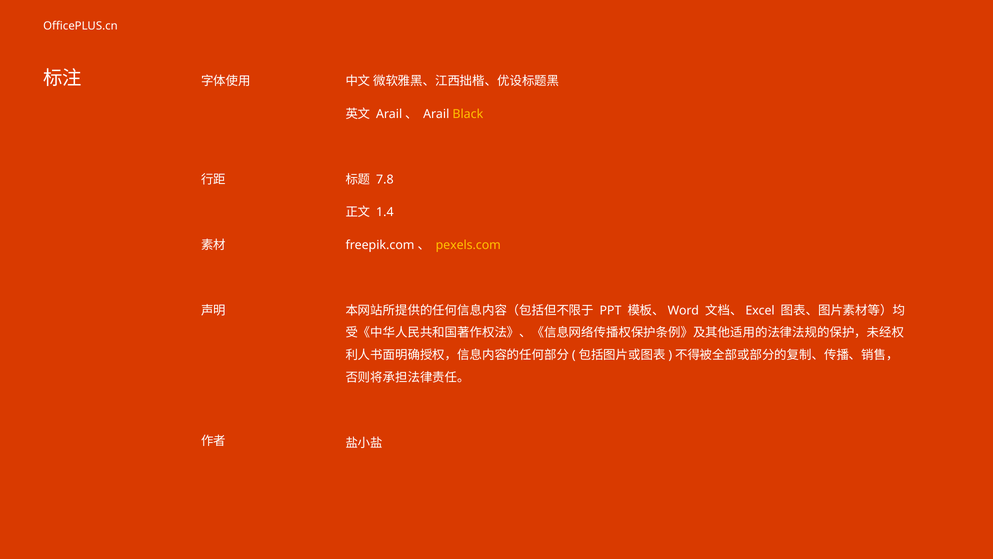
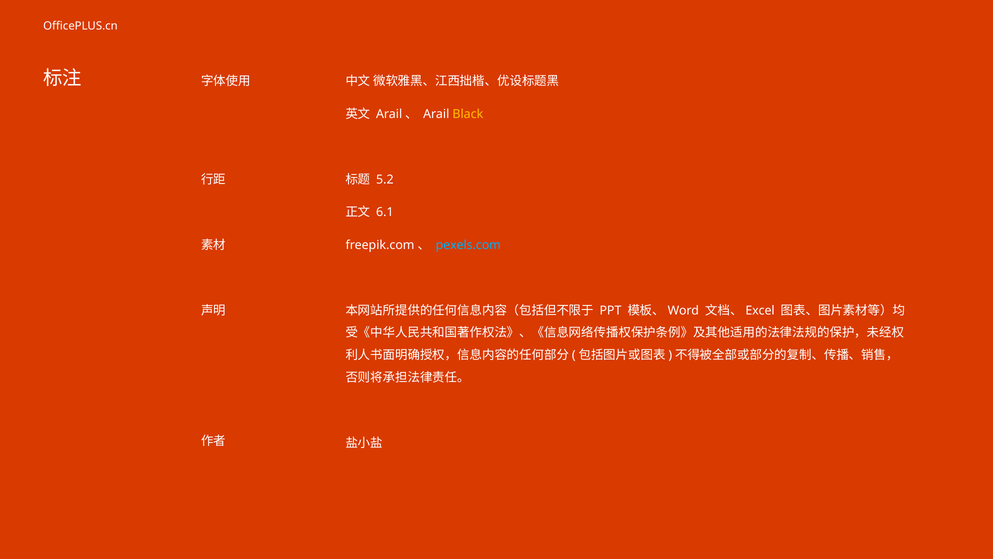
7.8: 7.8 -> 5.2
1.4: 1.4 -> 6.1
pexels.com colour: yellow -> light blue
